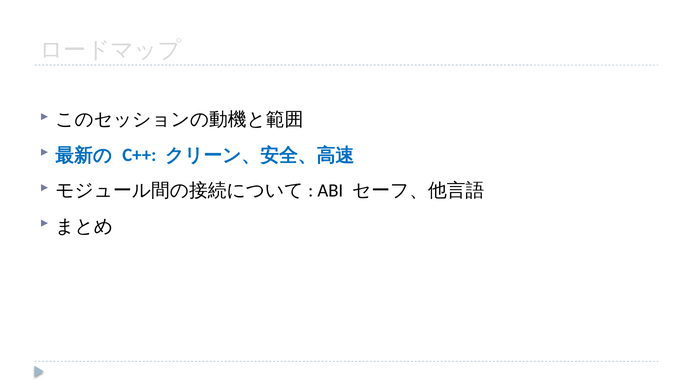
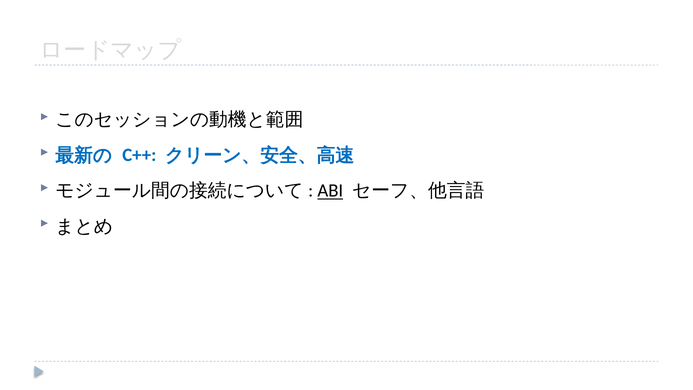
ABI underline: none -> present
